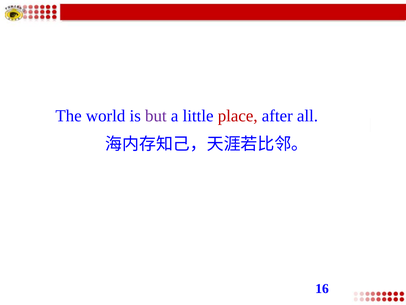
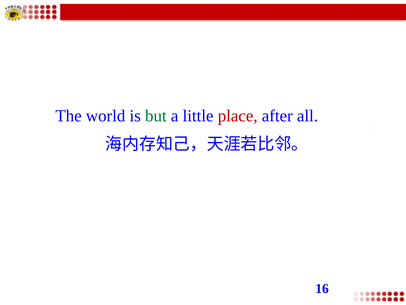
but colour: purple -> green
